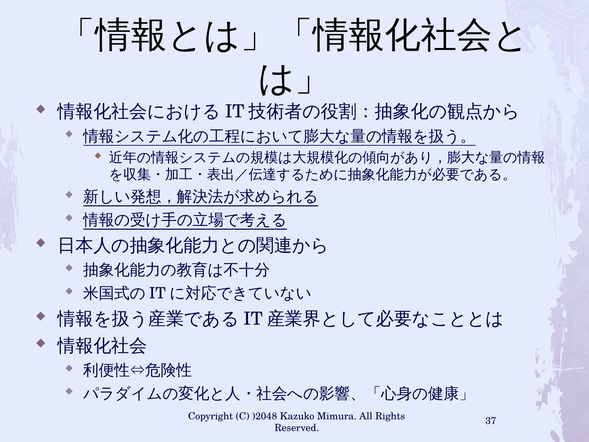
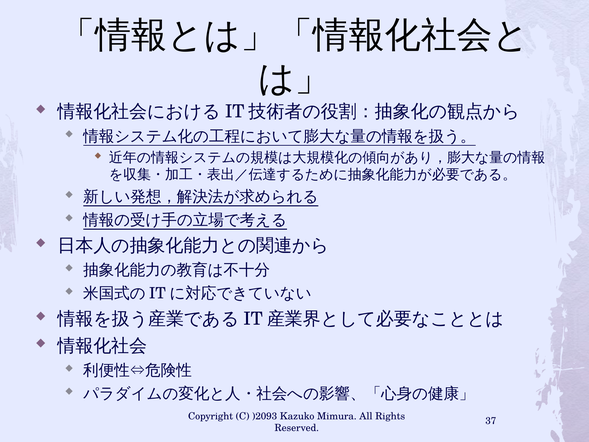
)2048: )2048 -> )2093
